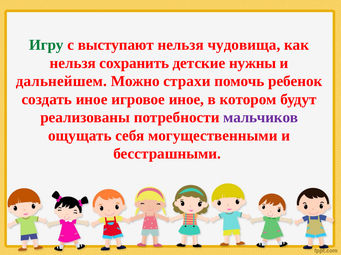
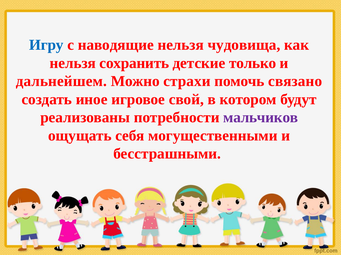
Игру colour: green -> blue
выступают: выступают -> наводящие
нужны: нужны -> только
ребенок: ребенок -> связано
игровое иное: иное -> свой
